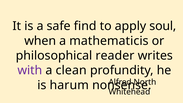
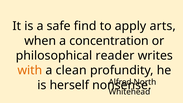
soul: soul -> arts
mathematicis: mathematicis -> concentration
with colour: purple -> orange
harum: harum -> herself
